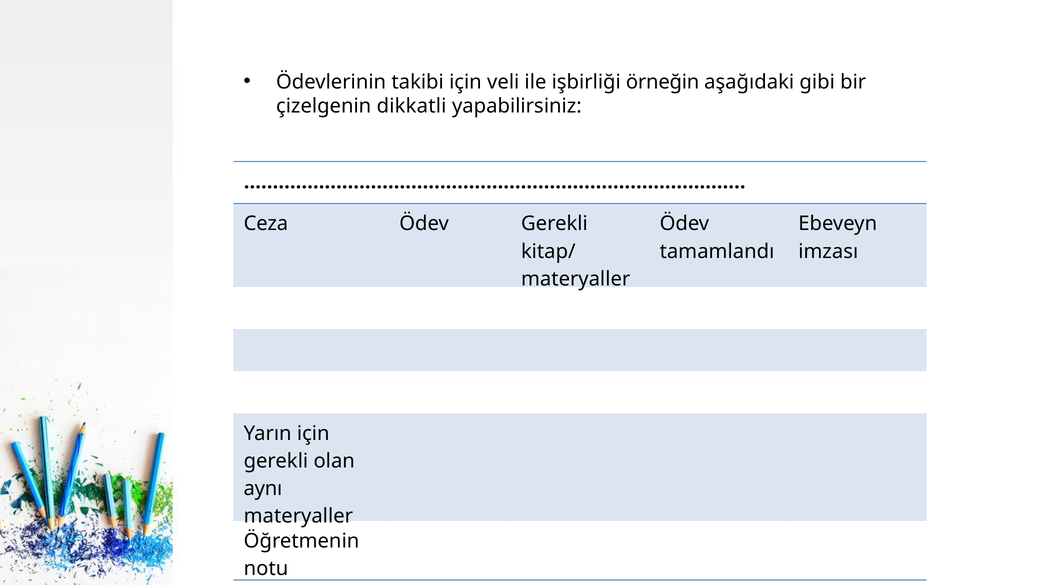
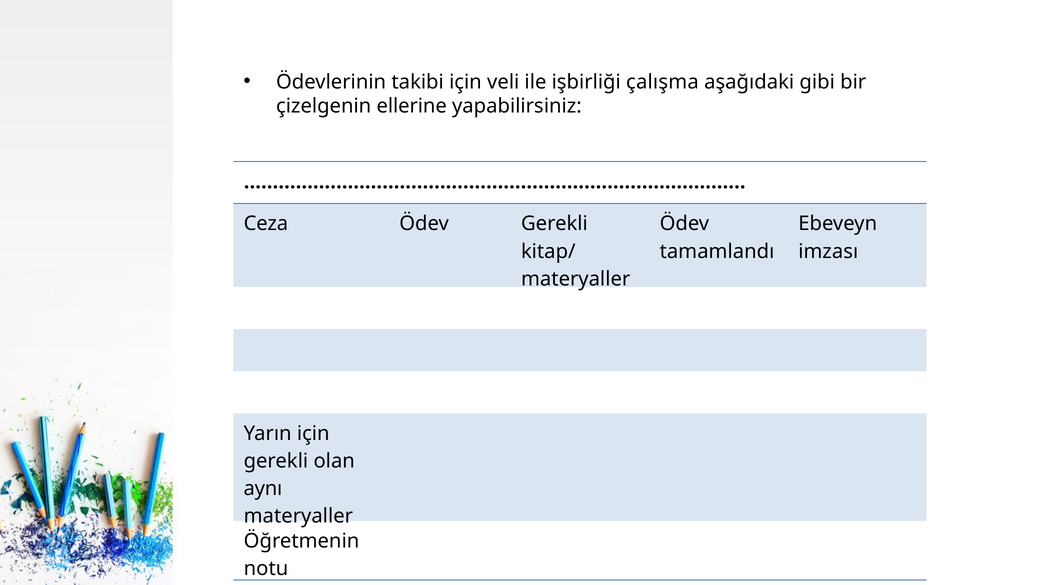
örneğin: örneğin -> çalışma
dikkatli: dikkatli -> ellerine
